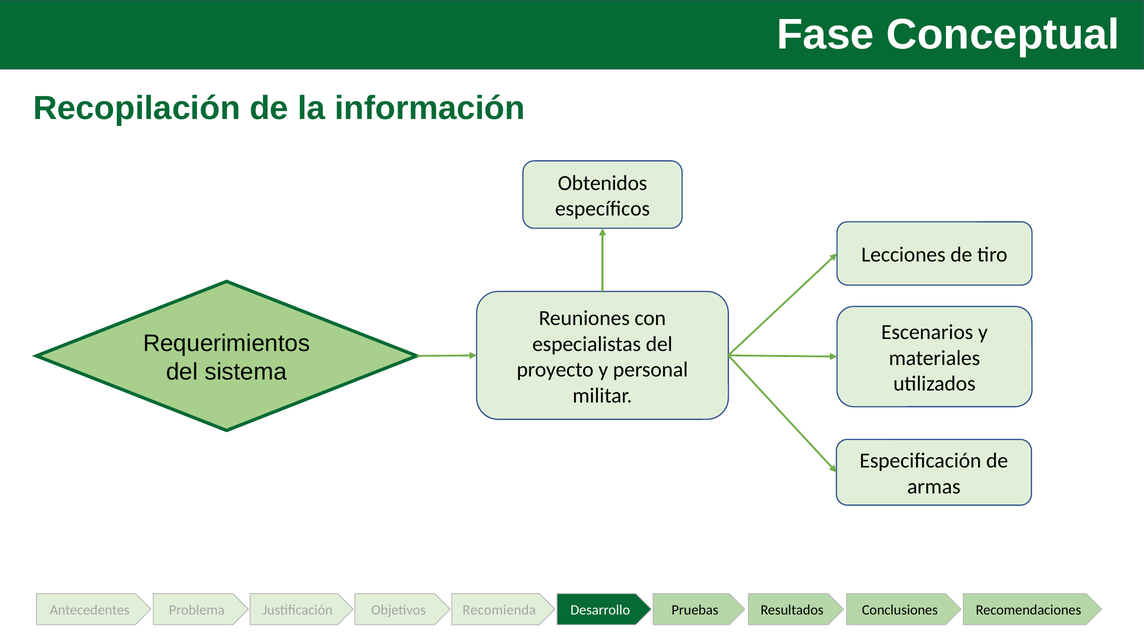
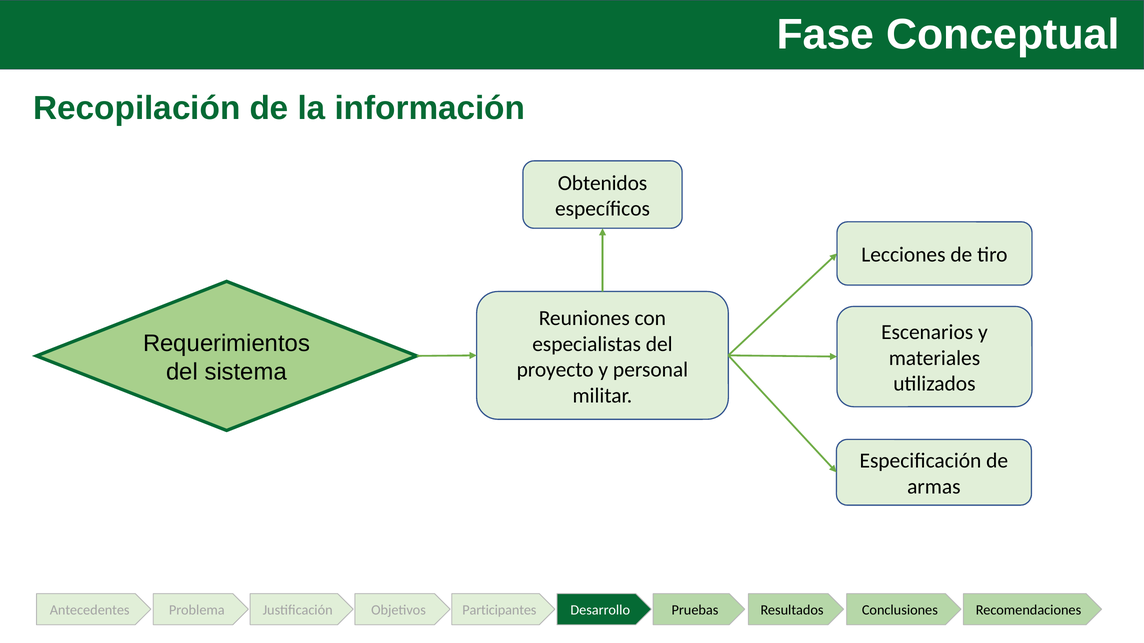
Recomienda: Recomienda -> Participantes
